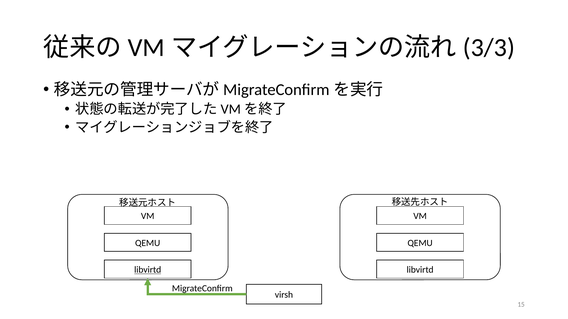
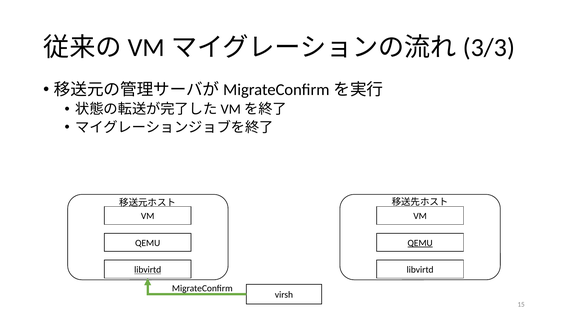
QEMU at (420, 243) underline: none -> present
